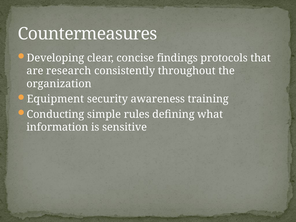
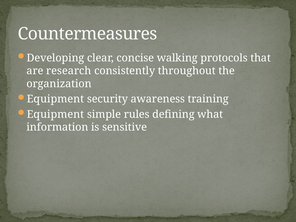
findings: findings -> walking
Conducting at (56, 114): Conducting -> Equipment
